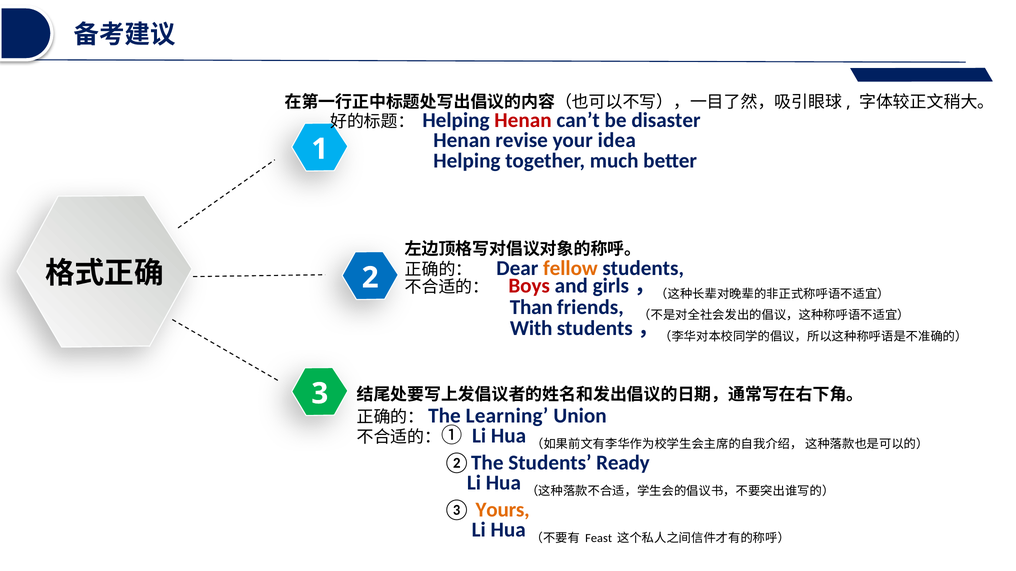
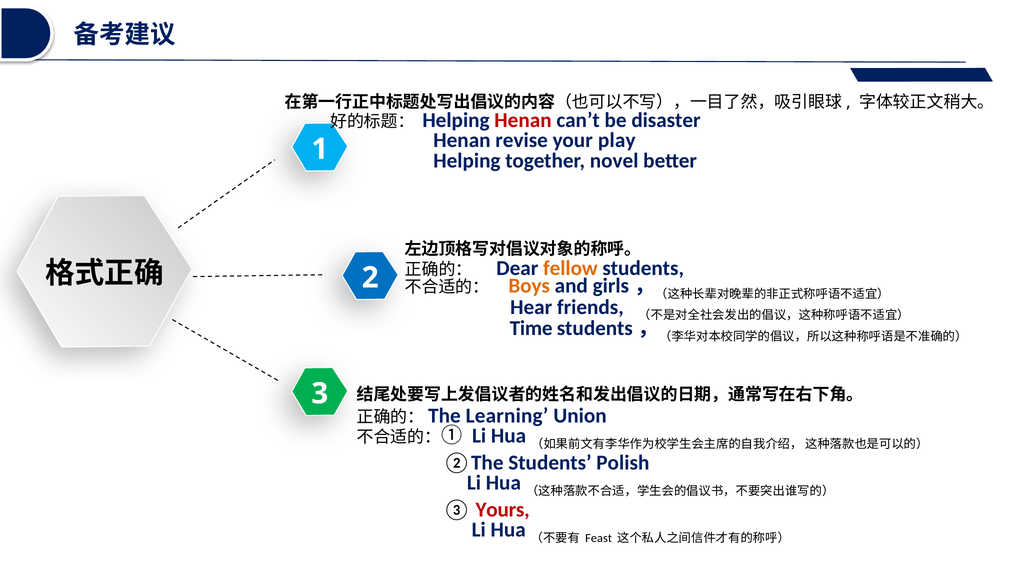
idea: idea -> play
much: much -> novel
Boys colour: red -> orange
Than: Than -> Hear
With: With -> Time
Ready: Ready -> Polish
Yours colour: orange -> red
